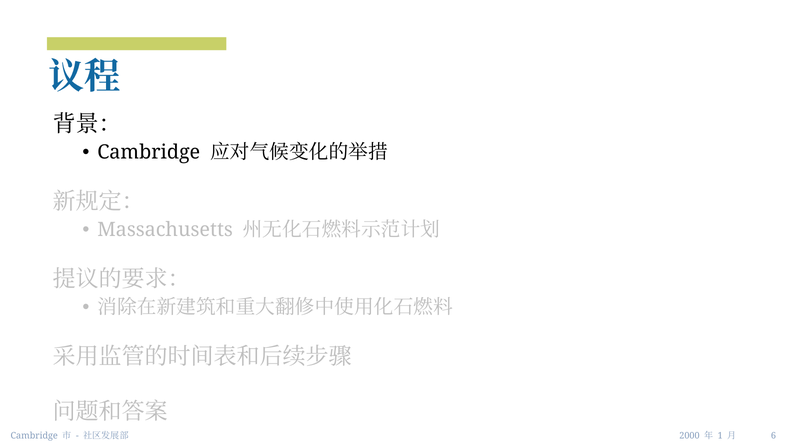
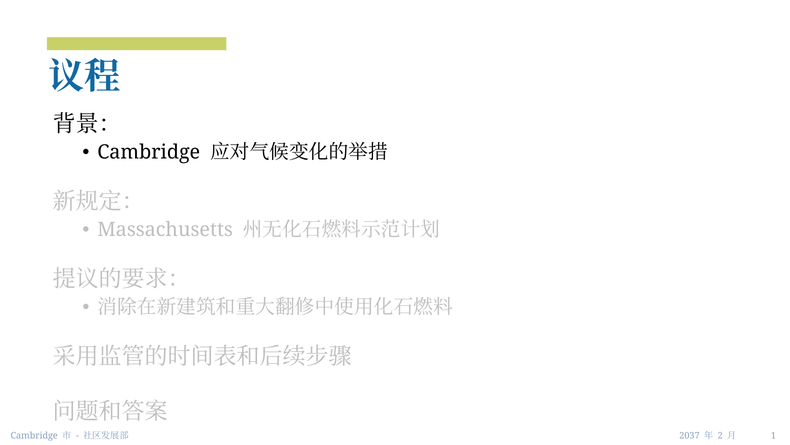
2000: 2000 -> 2037
1: 1 -> 2
6: 6 -> 1
